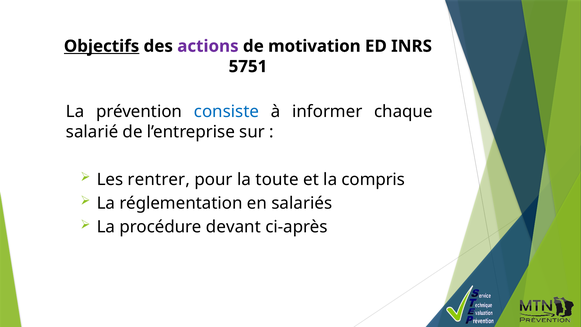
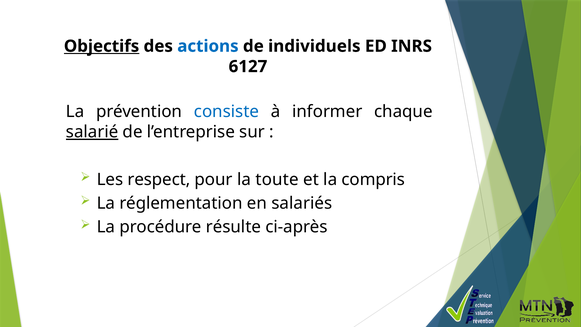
actions colour: purple -> blue
motivation: motivation -> individuels
5751: 5751 -> 6127
salarié underline: none -> present
rentrer: rentrer -> respect
devant: devant -> résulte
